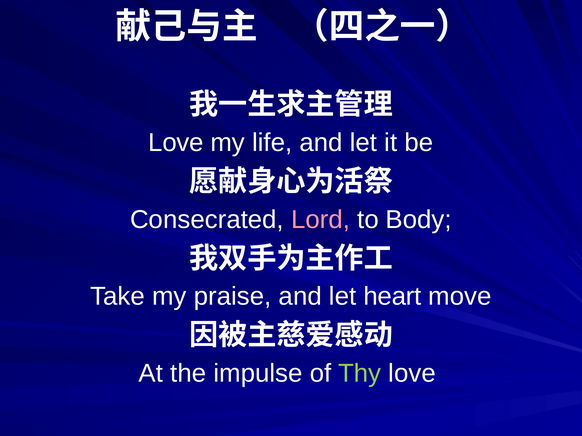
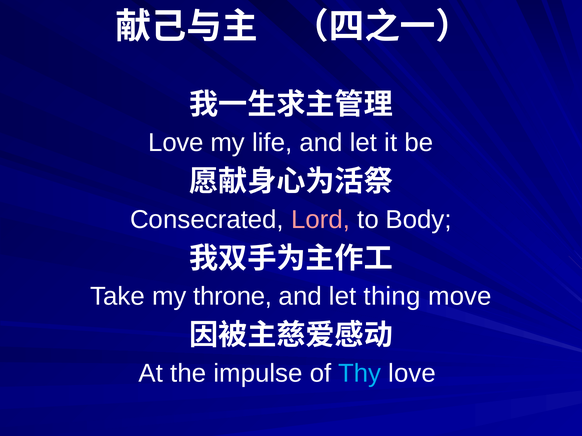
praise: praise -> throne
heart: heart -> thing
Thy colour: light green -> light blue
